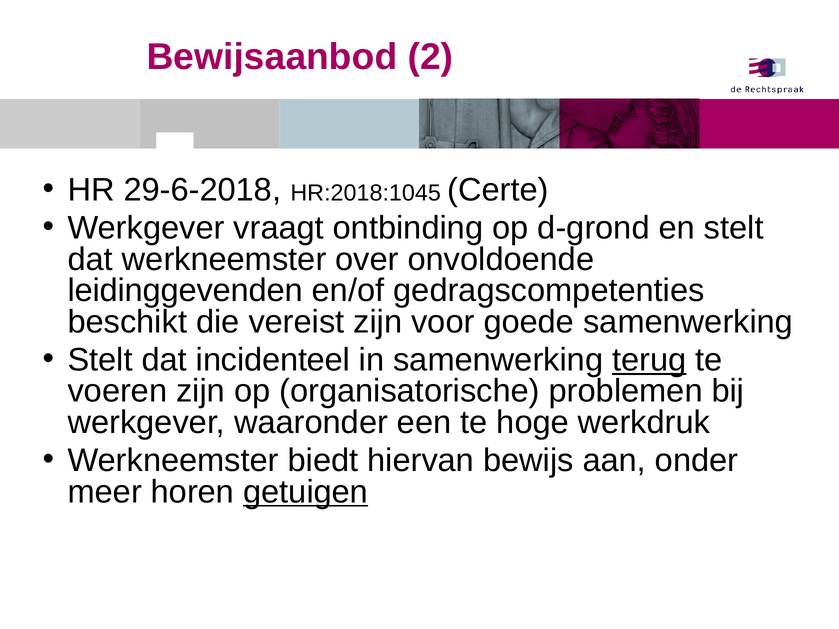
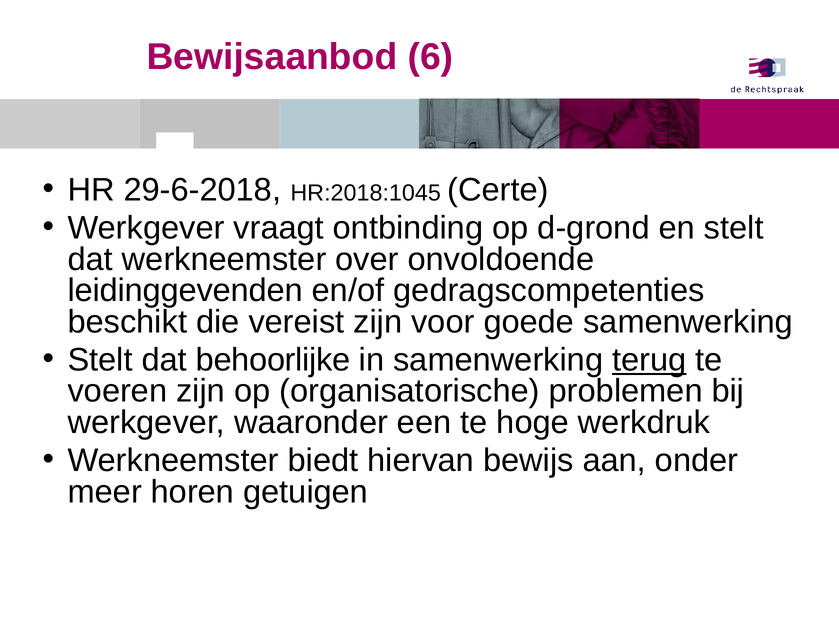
2: 2 -> 6
incidenteel: incidenteel -> behoorlijke
getuigen underline: present -> none
